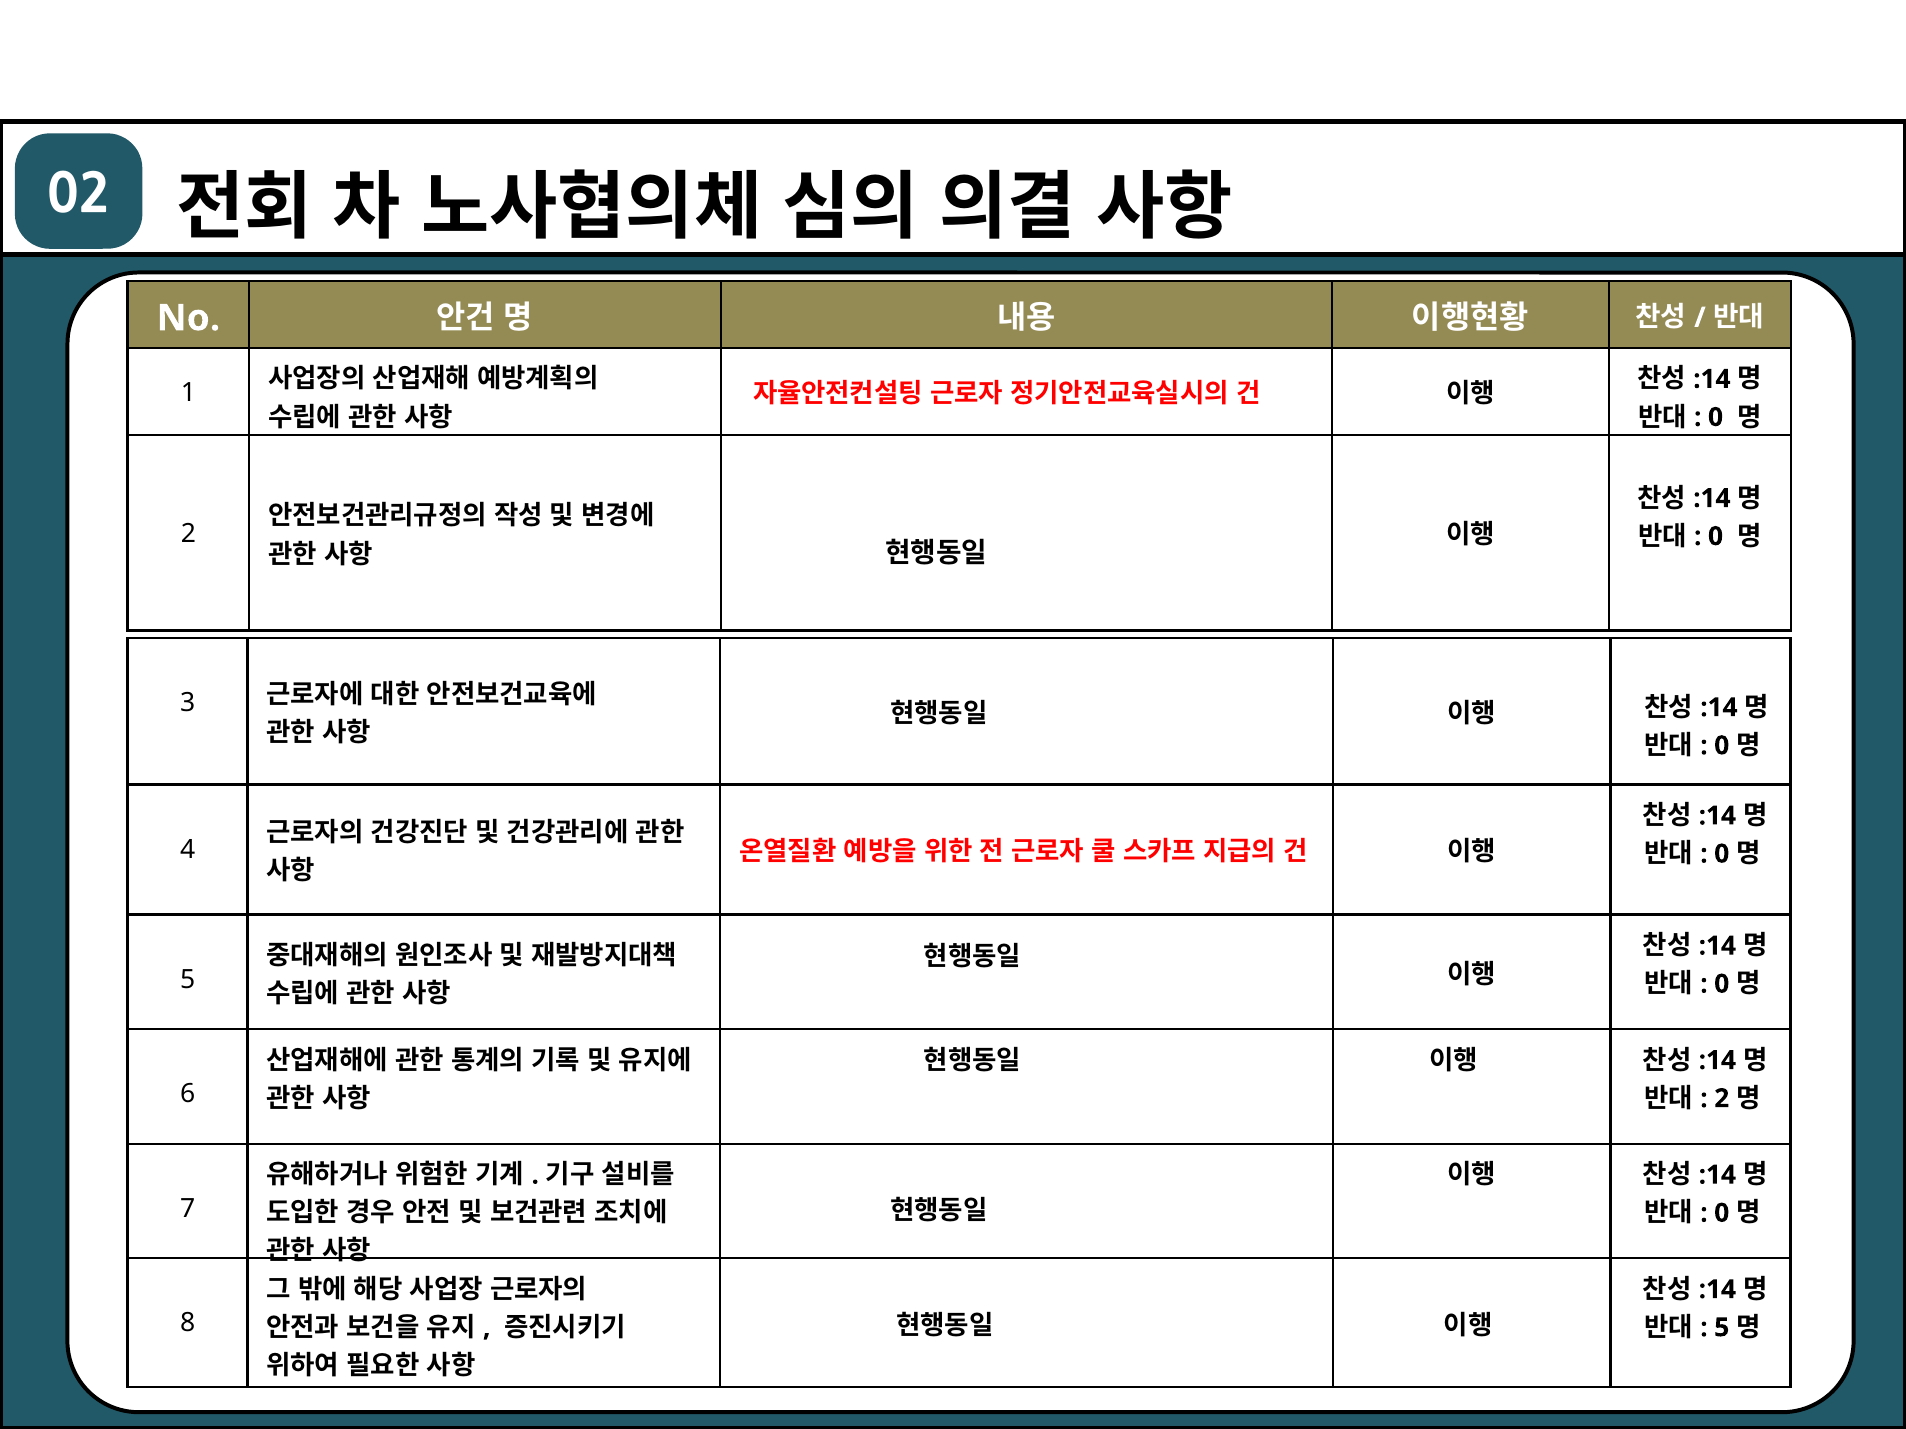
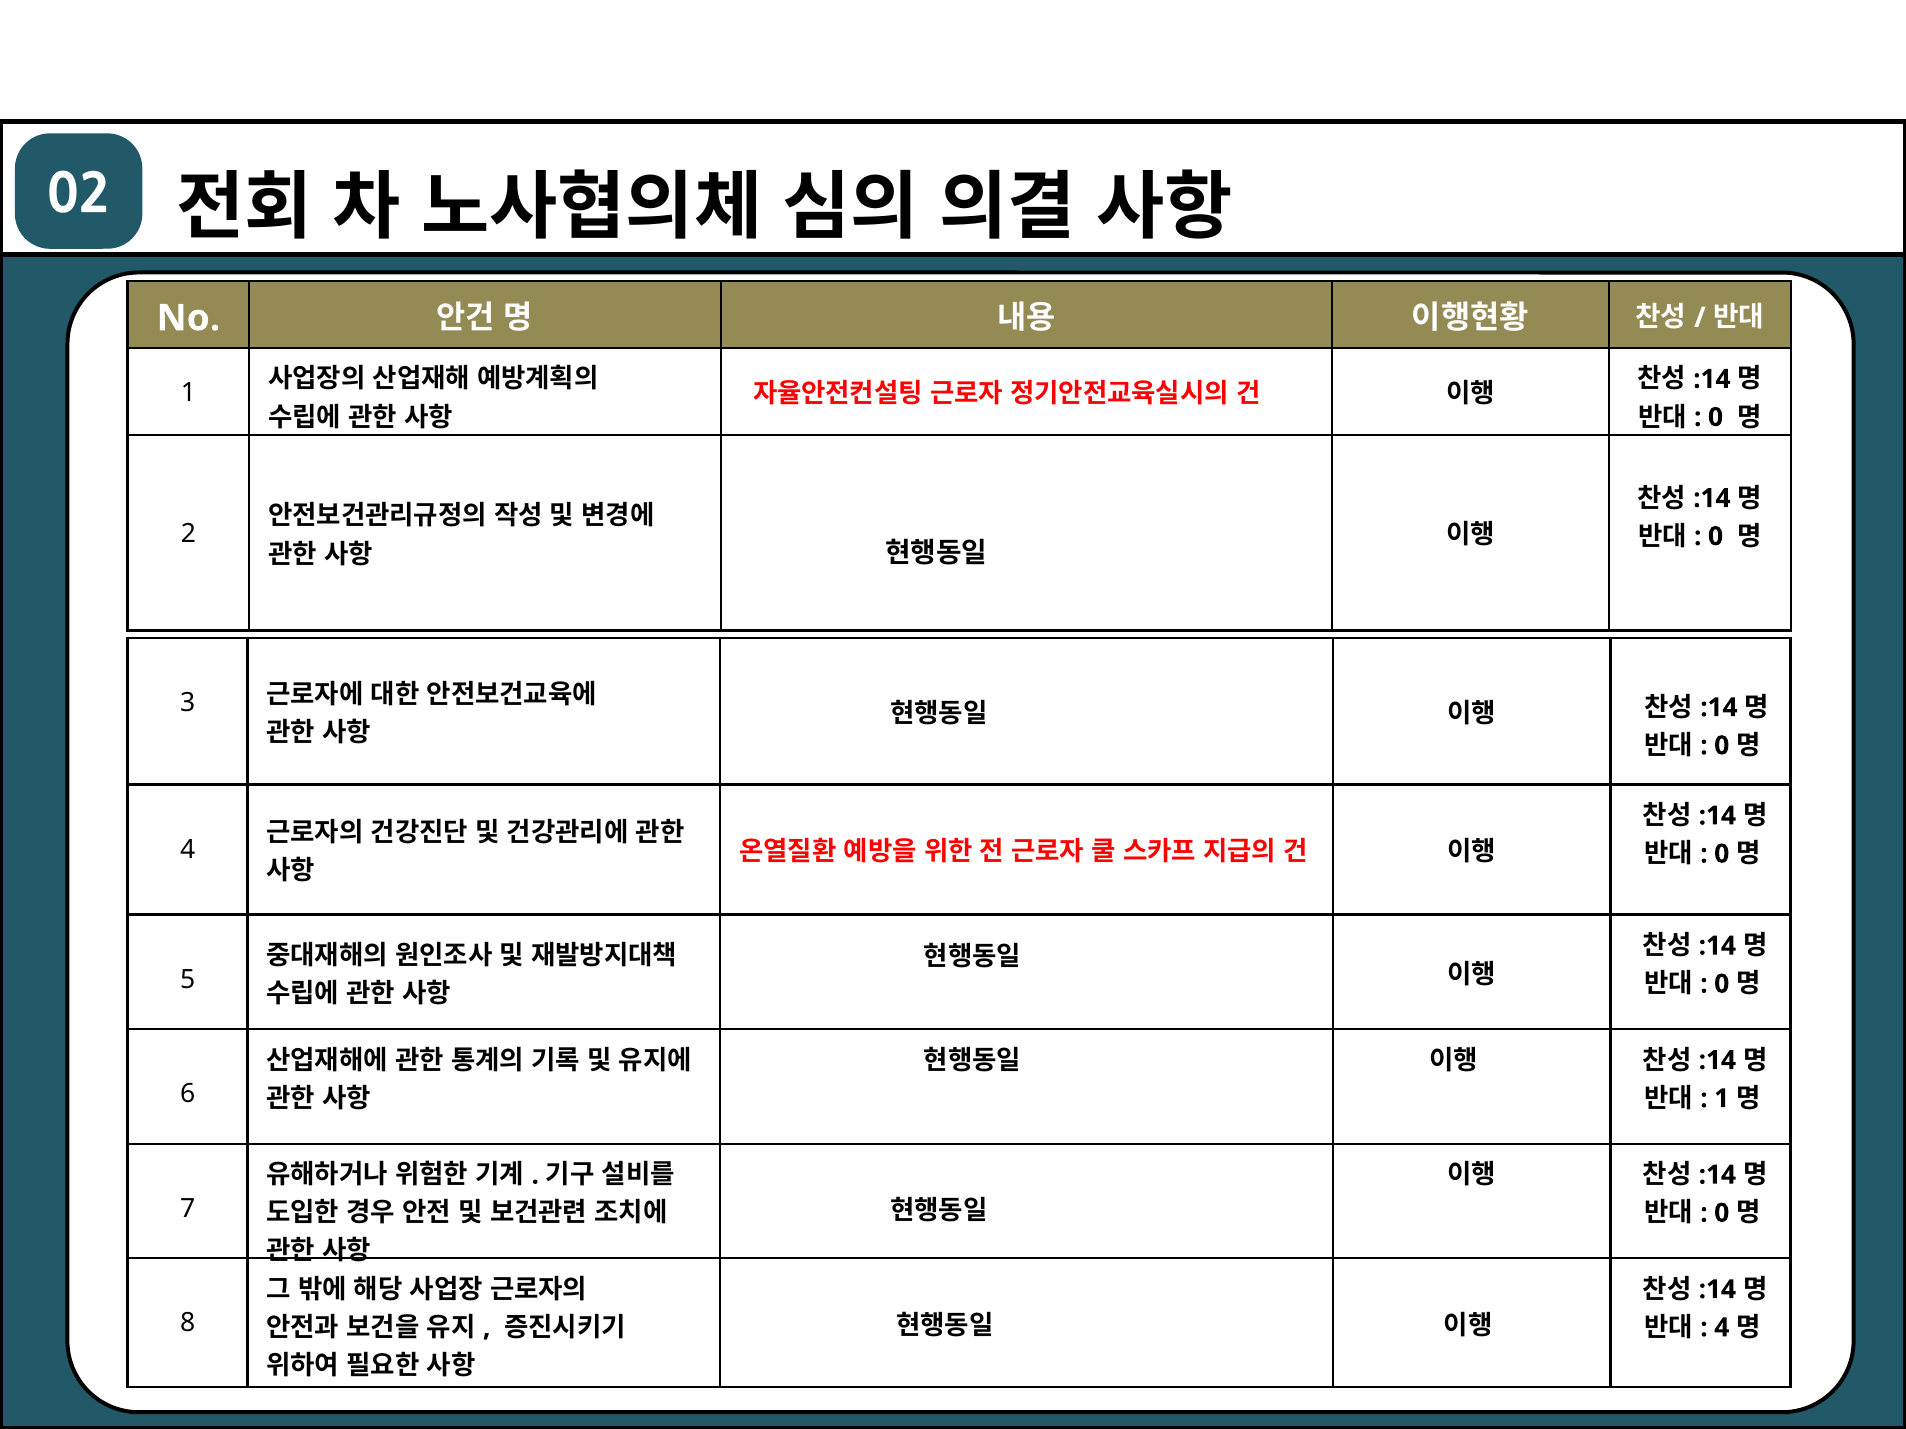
2 at (1722, 1099): 2 -> 1
5 at (1722, 1328): 5 -> 4
